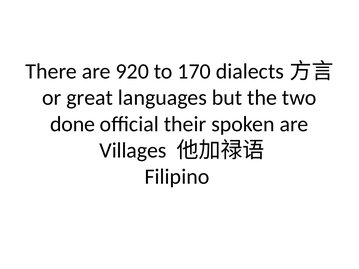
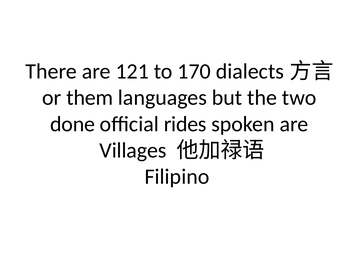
920: 920 -> 121
great: great -> them
their: their -> rides
